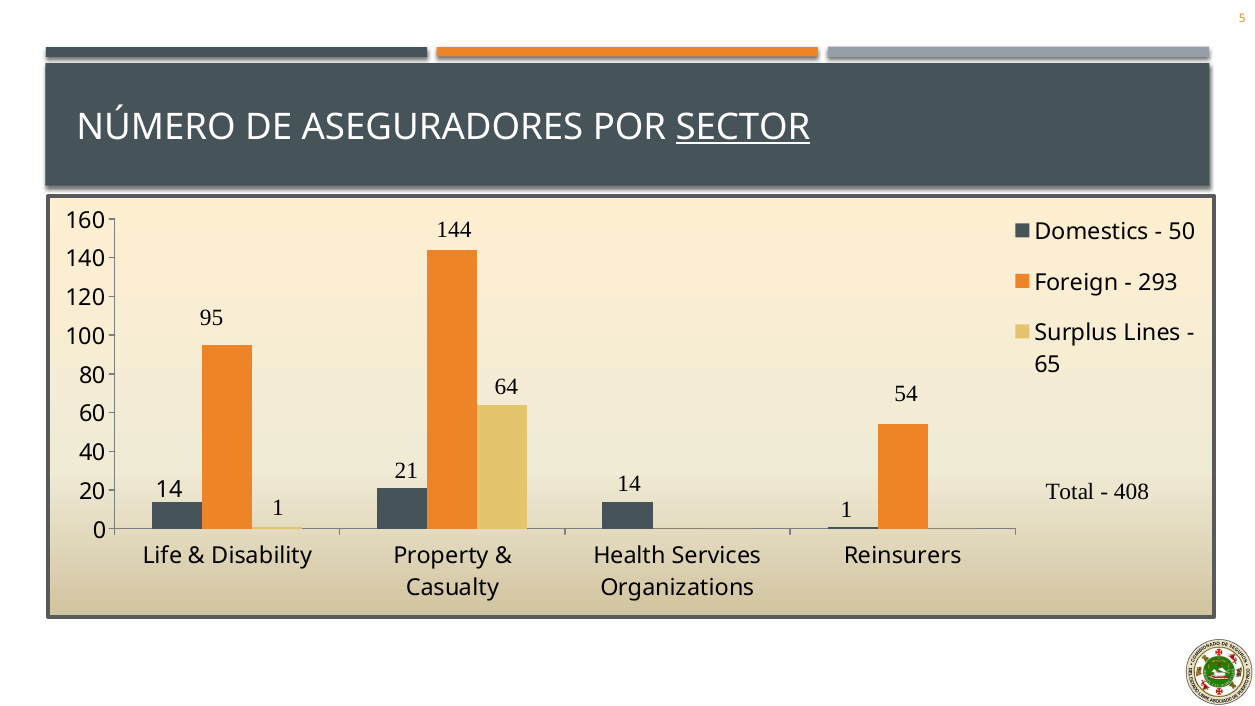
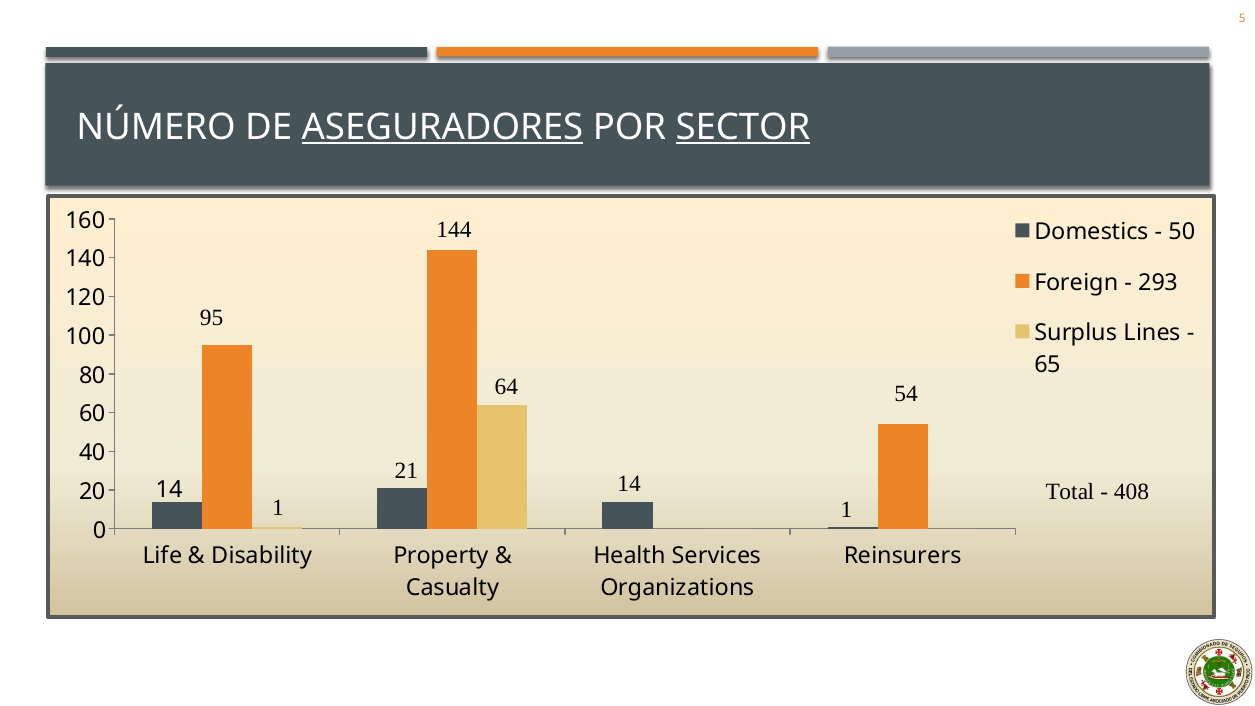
ASEGURADORES underline: none -> present
